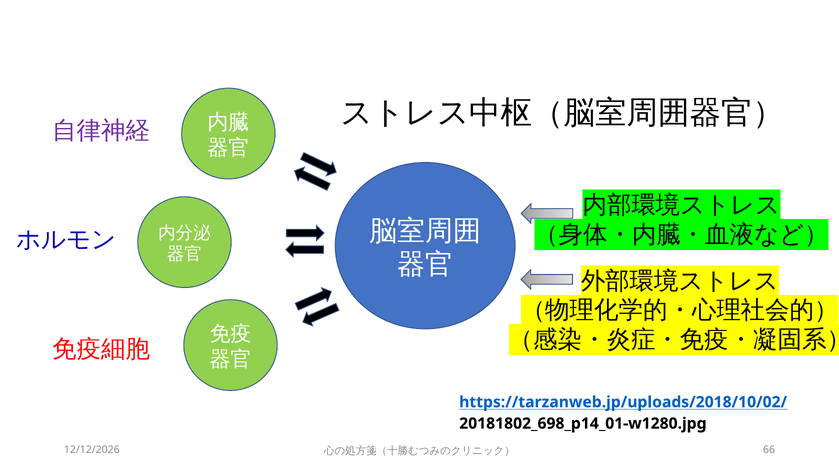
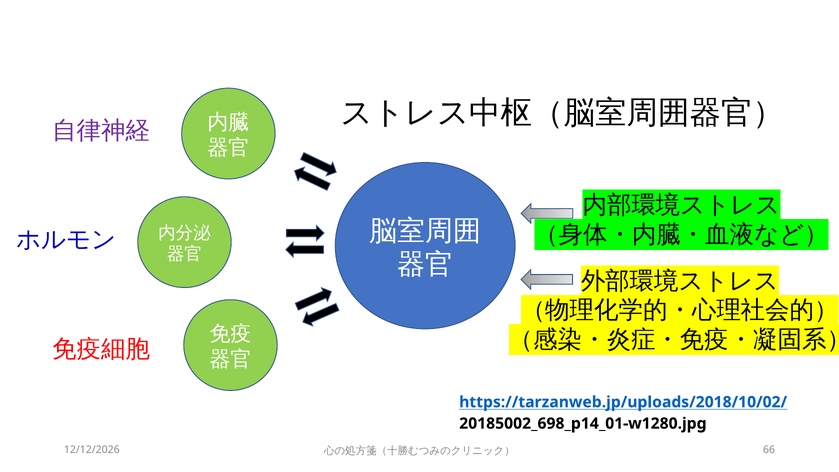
20181802_698_p14_01-w1280.jpg: 20181802_698_p14_01-w1280.jpg -> 20185002_698_p14_01-w1280.jpg
